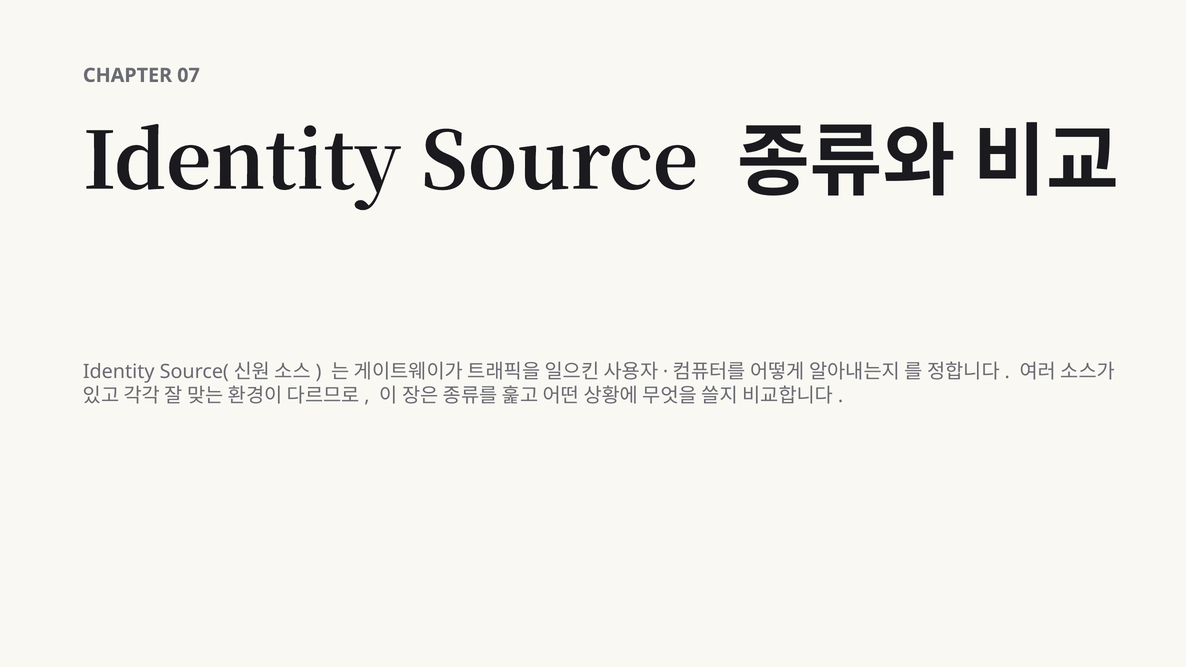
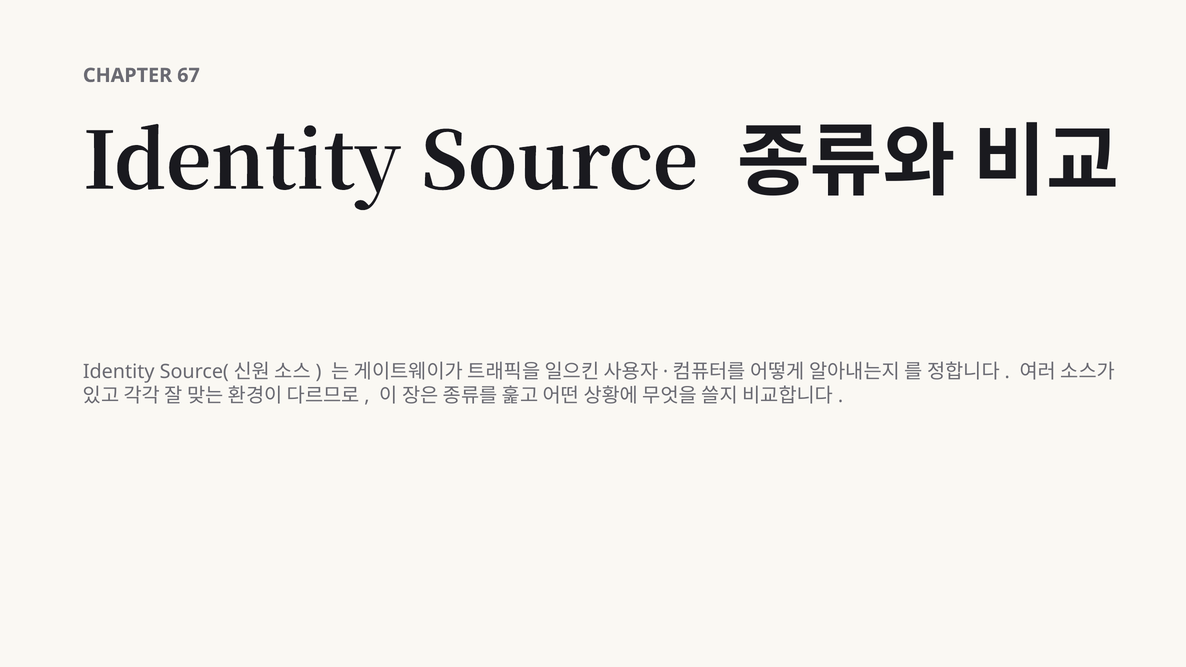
07: 07 -> 67
